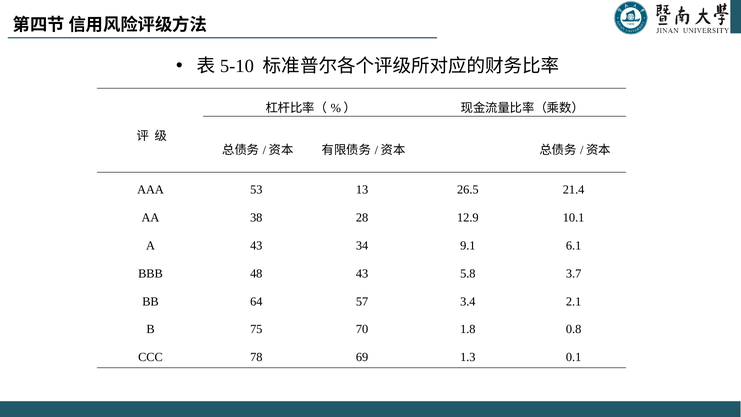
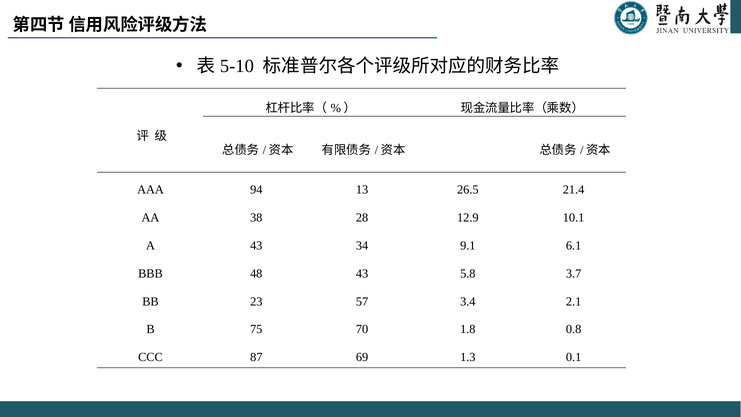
53: 53 -> 94
64: 64 -> 23
78: 78 -> 87
